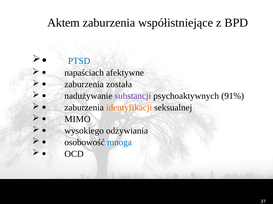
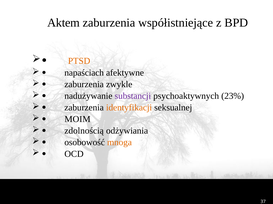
PTSD colour: blue -> orange
została: została -> zwykle
91%: 91% -> 23%
MIMO: MIMO -> MOIM
wysokiego: wysokiego -> zdolnością
mnoga colour: blue -> orange
